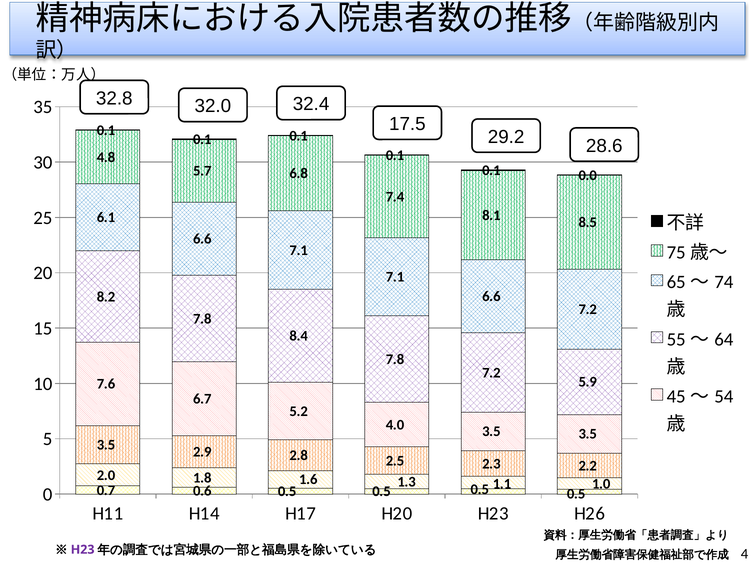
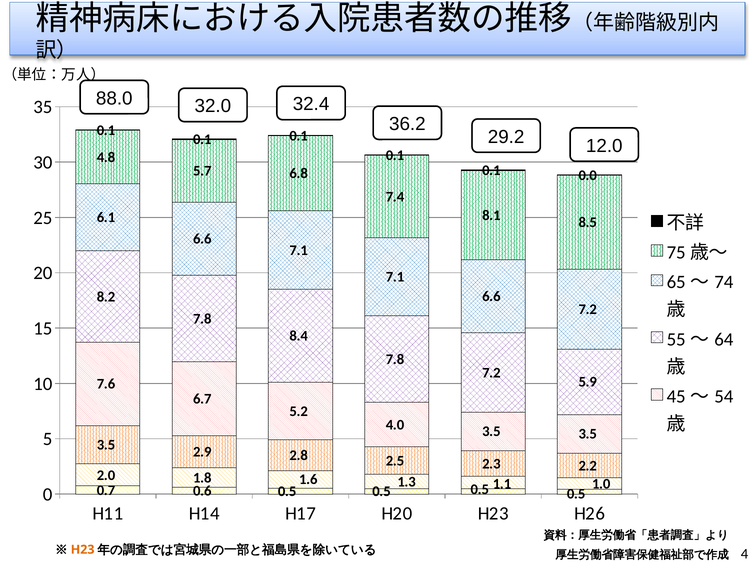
32.8: 32.8 -> 88.0
17.5: 17.5 -> 36.2
28.6: 28.6 -> 12.0
H23 at (83, 549) colour: purple -> orange
